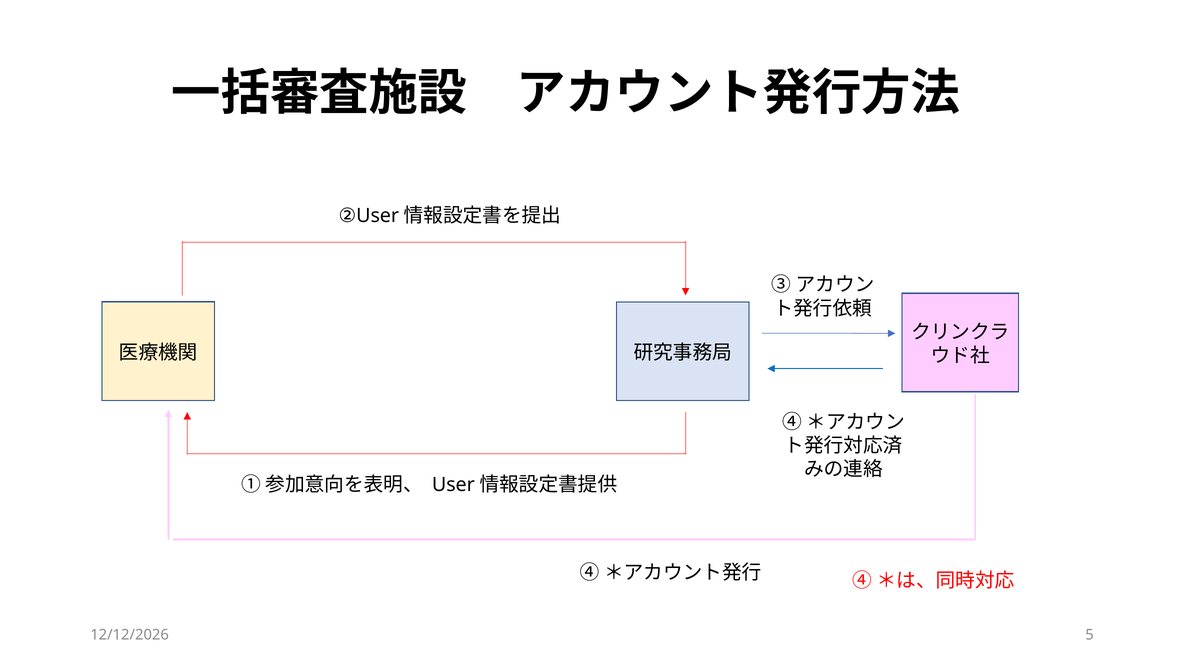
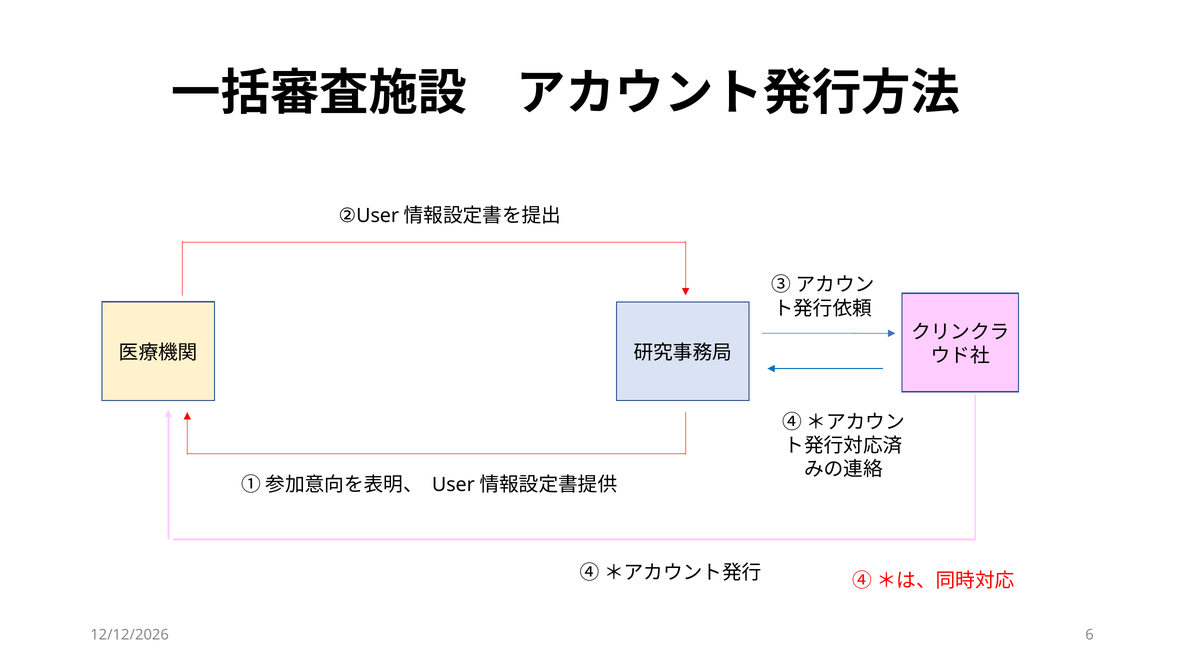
5: 5 -> 6
